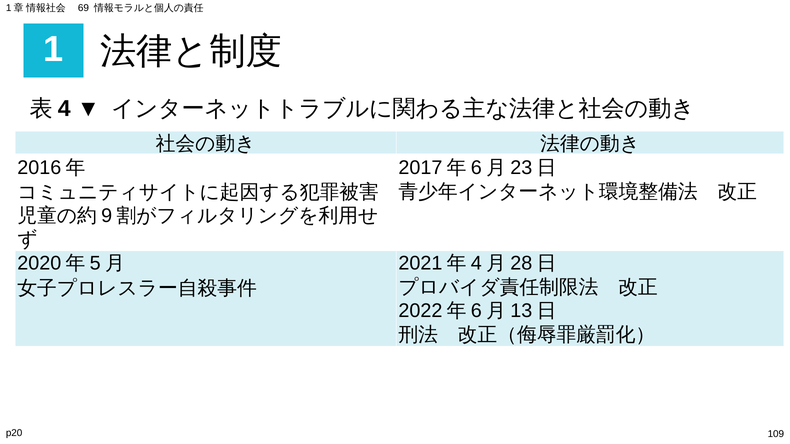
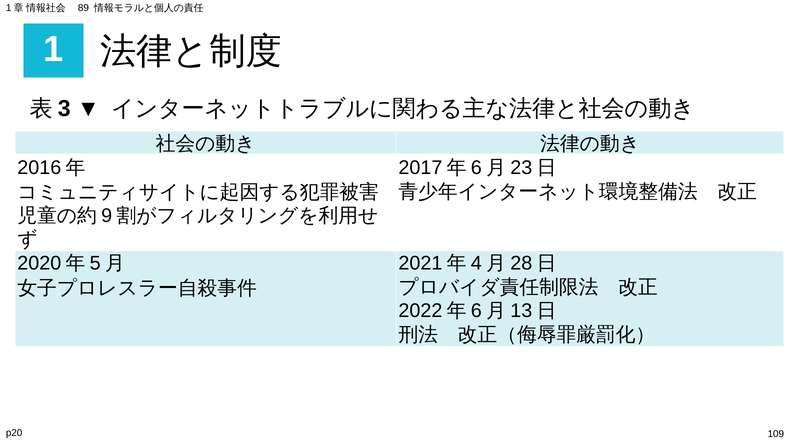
69: 69 -> 89
4 at (64, 109): 4 -> 3
